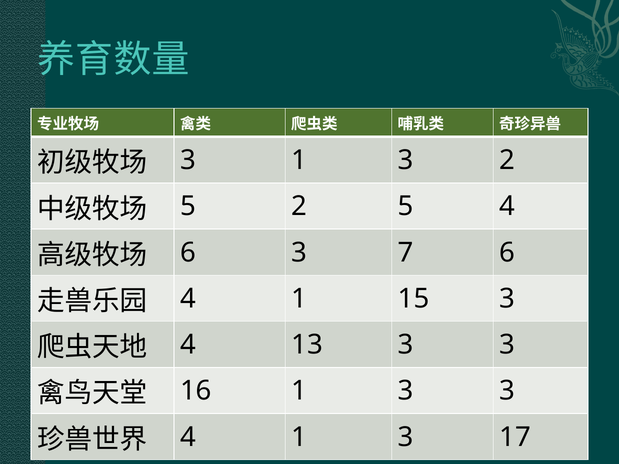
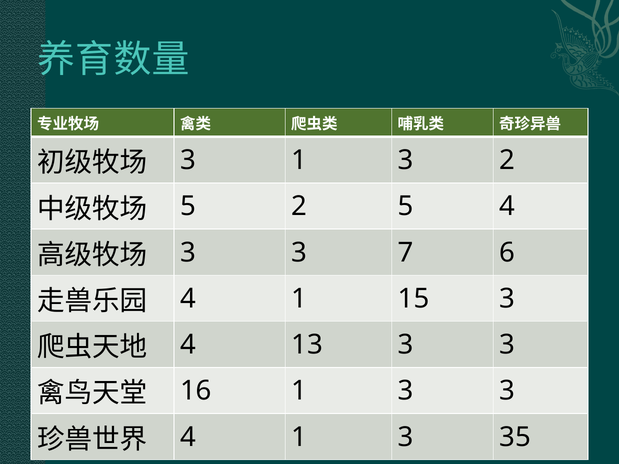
6 at (188, 253): 6 -> 3
17: 17 -> 35
